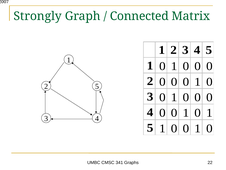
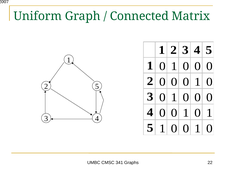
Strongly: Strongly -> Uniform
